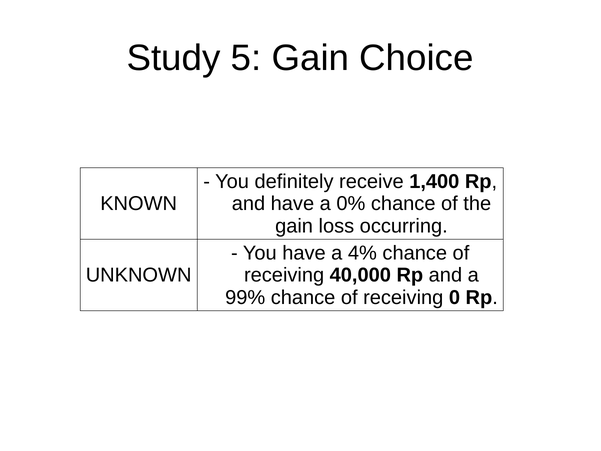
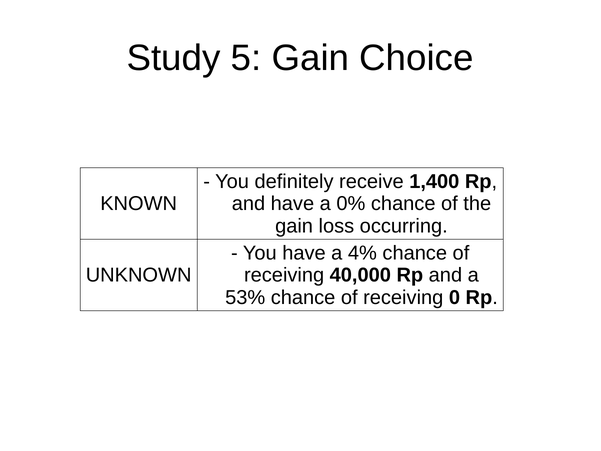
99%: 99% -> 53%
